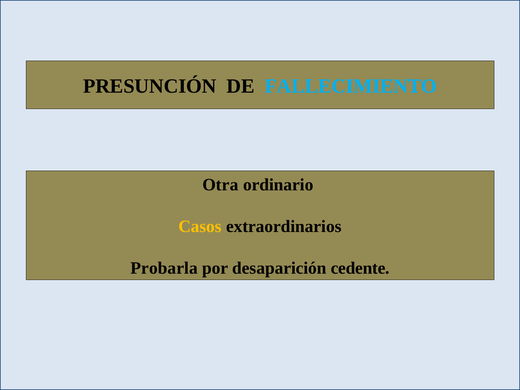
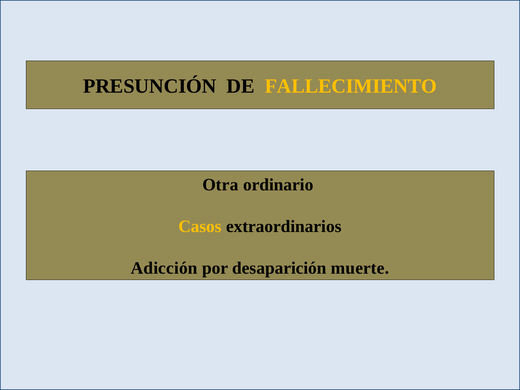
FALLECIMIENTO colour: light blue -> yellow
Probarla: Probarla -> Adicción
cedente: cedente -> muerte
